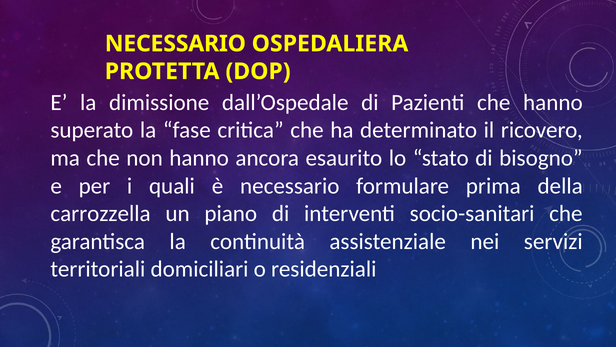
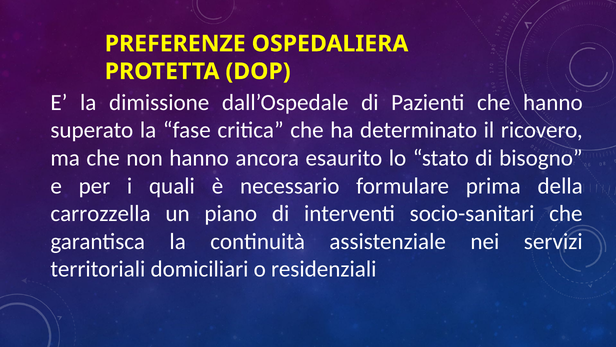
NECESSARIO at (175, 44): NECESSARIO -> PREFERENZE
